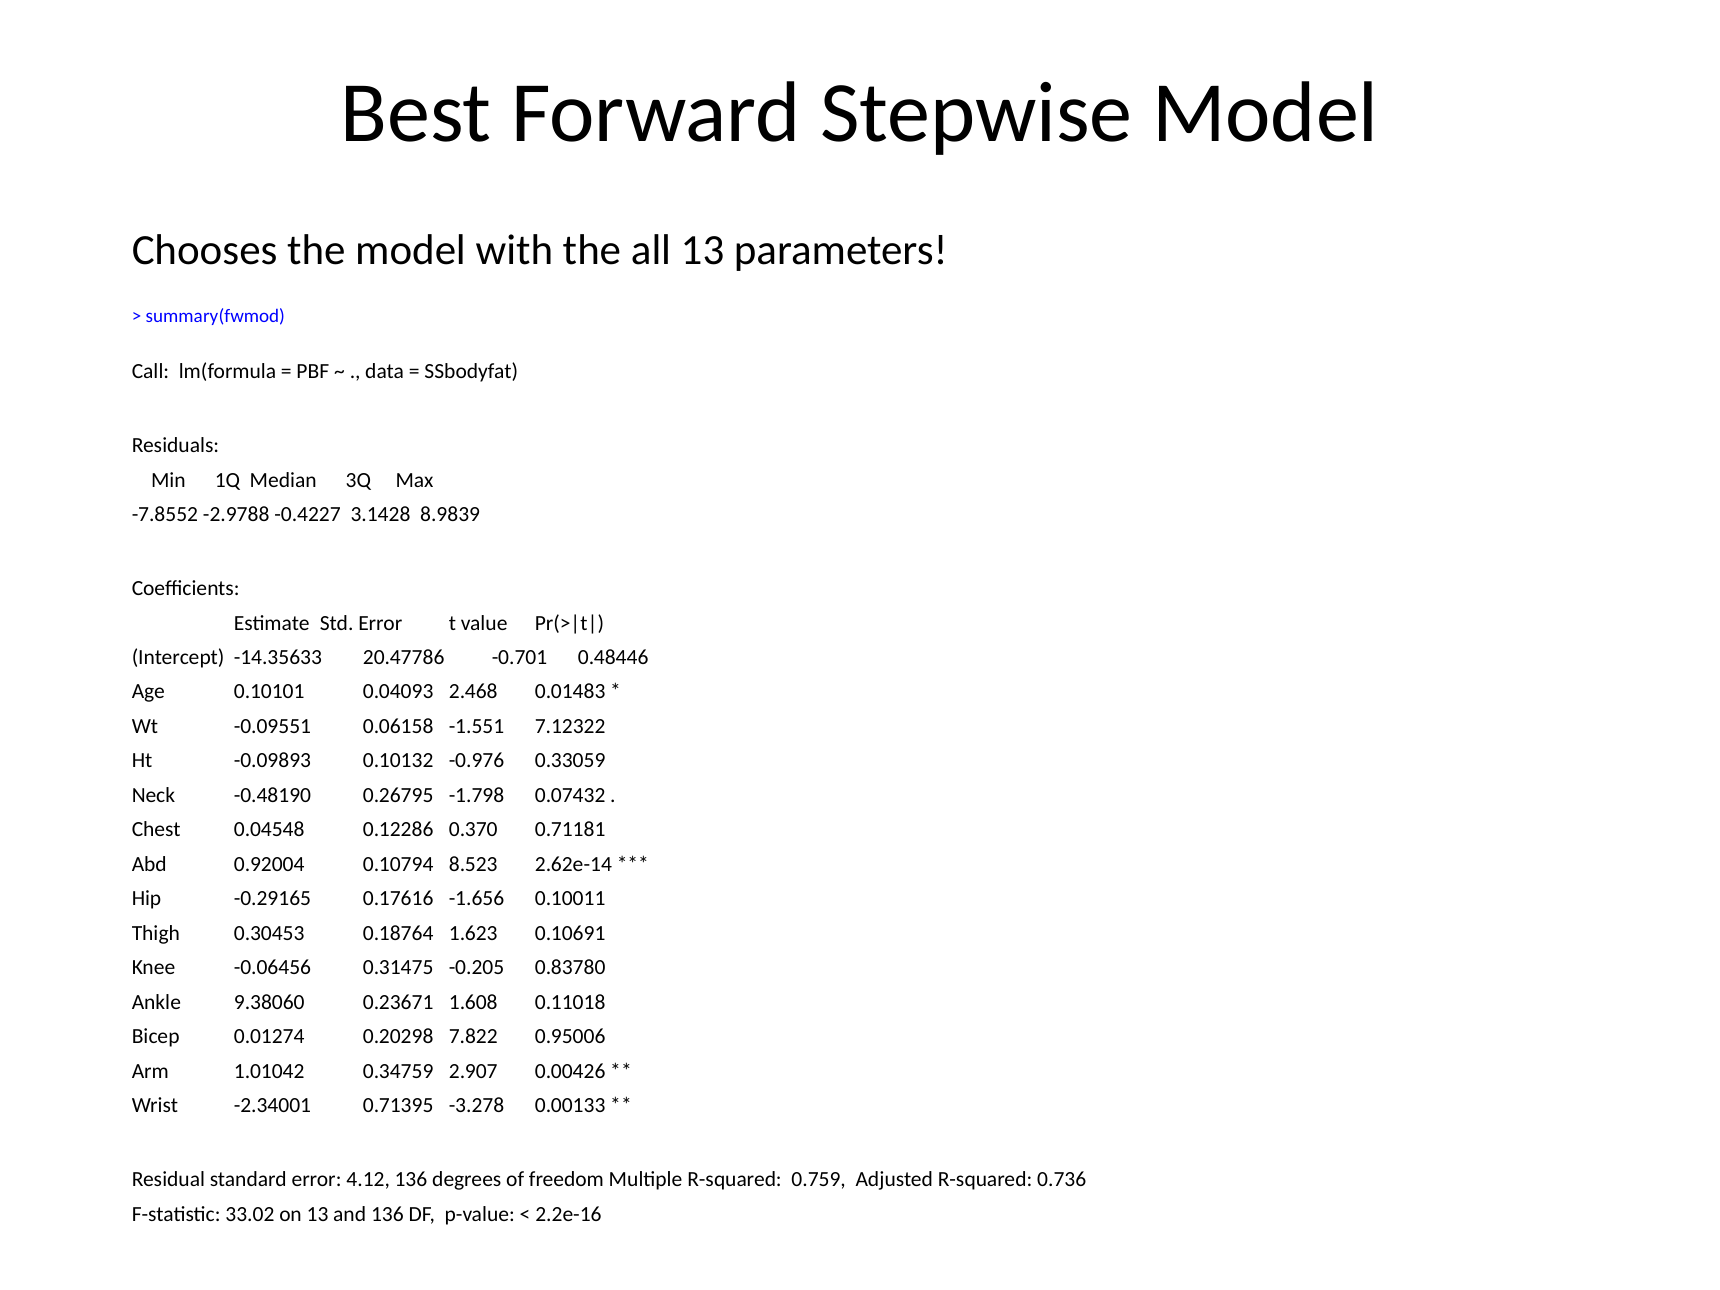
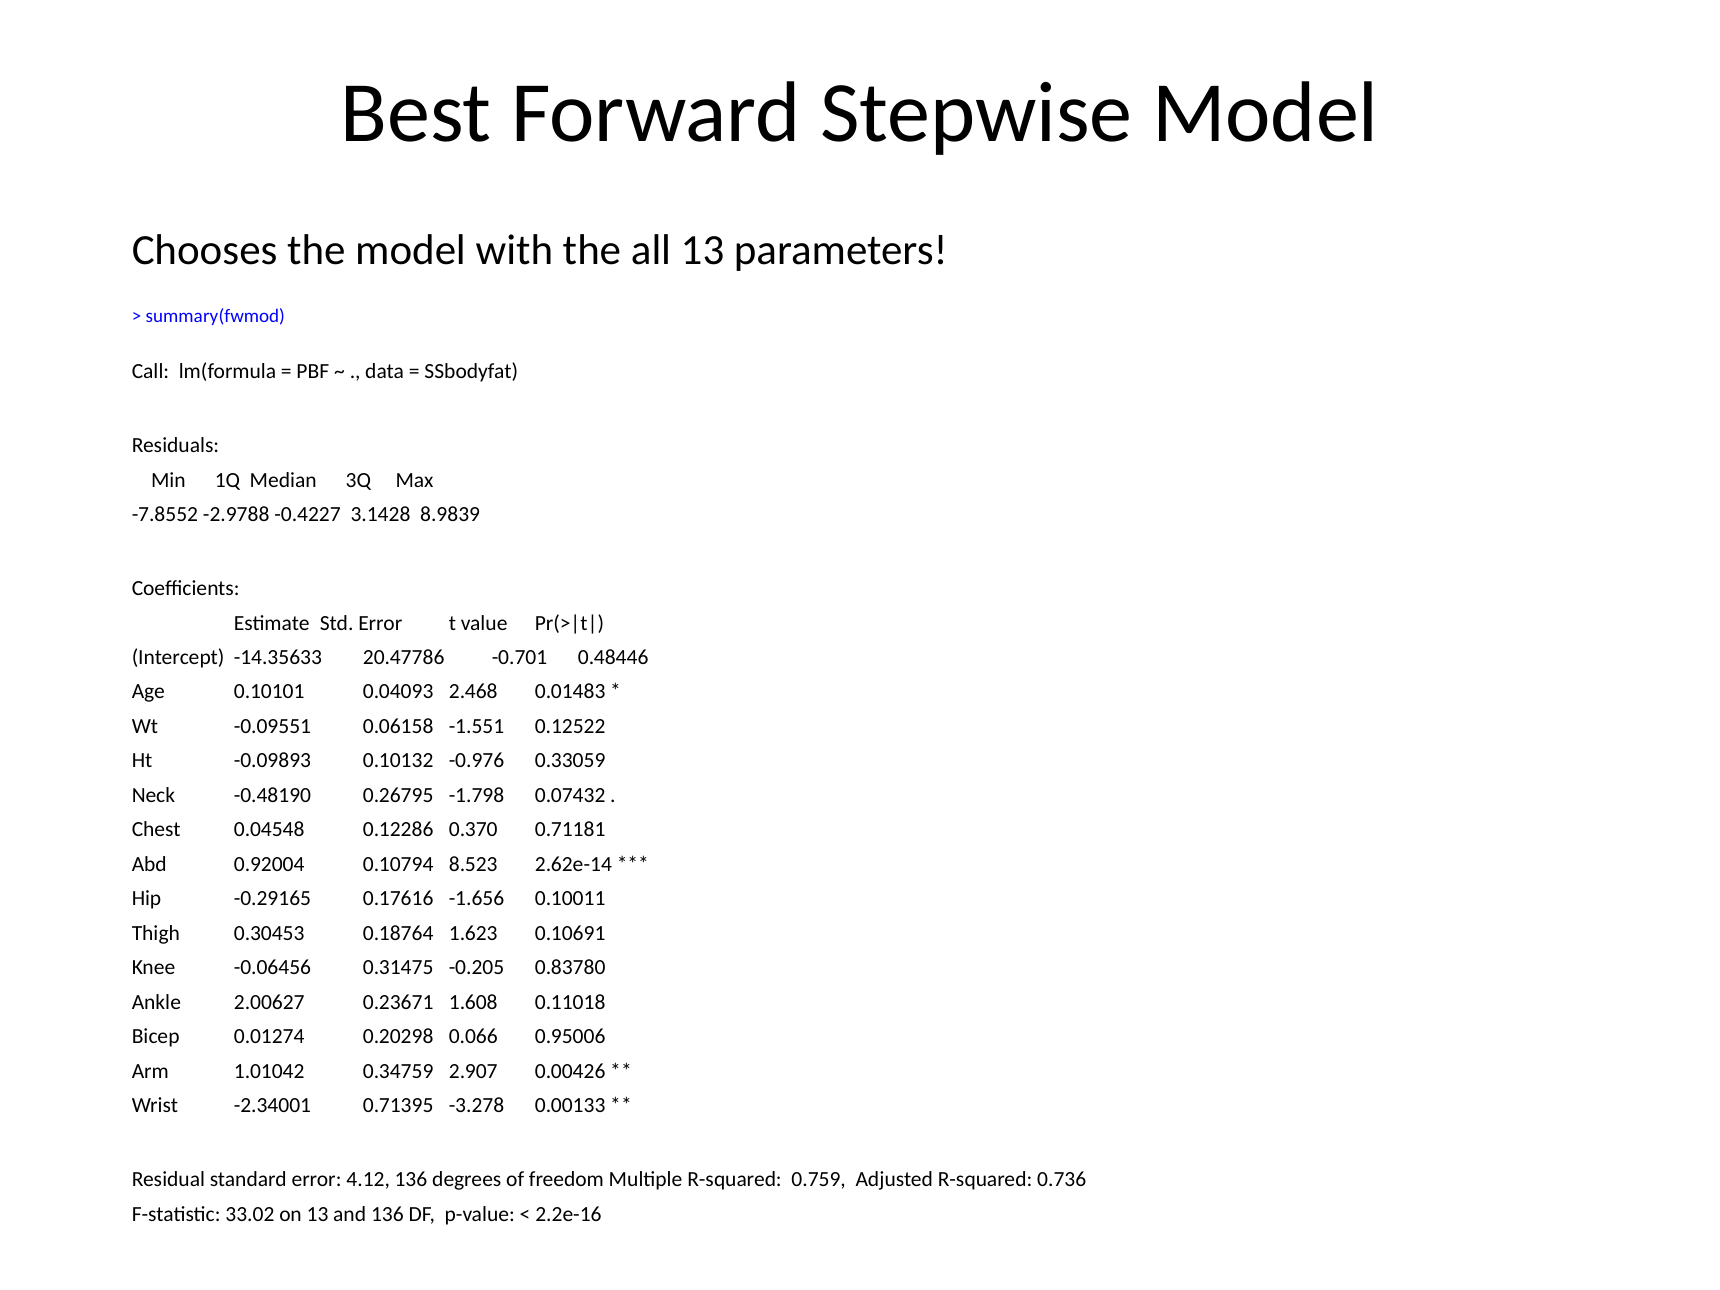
7.12322: 7.12322 -> 0.12522
9.38060: 9.38060 -> 2.00627
7.822: 7.822 -> 0.066
